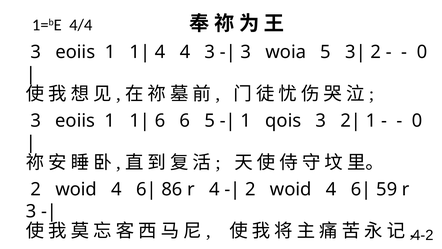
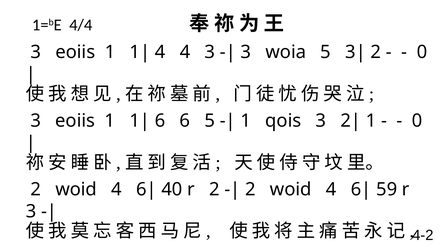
86: 86 -> 40
r 4: 4 -> 2
